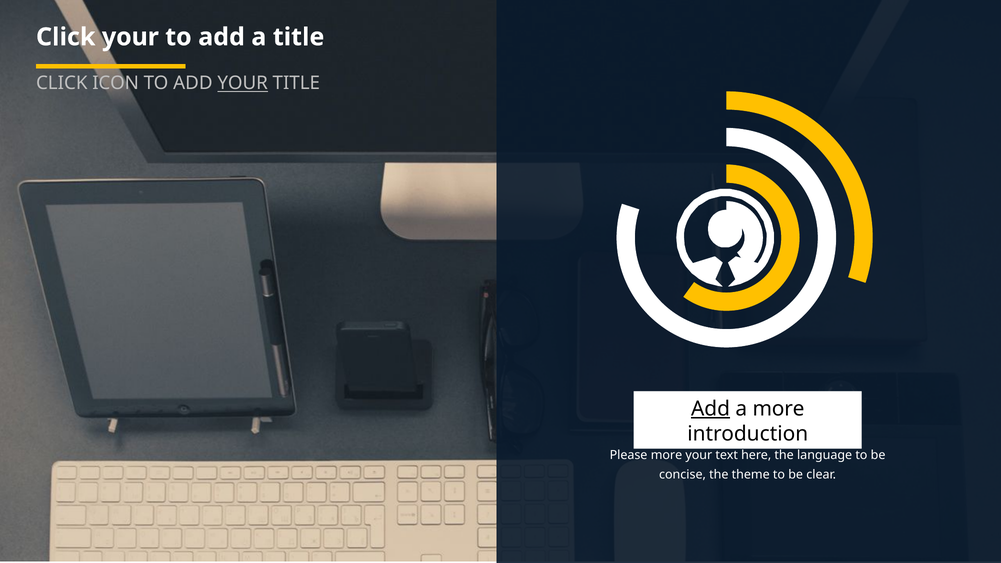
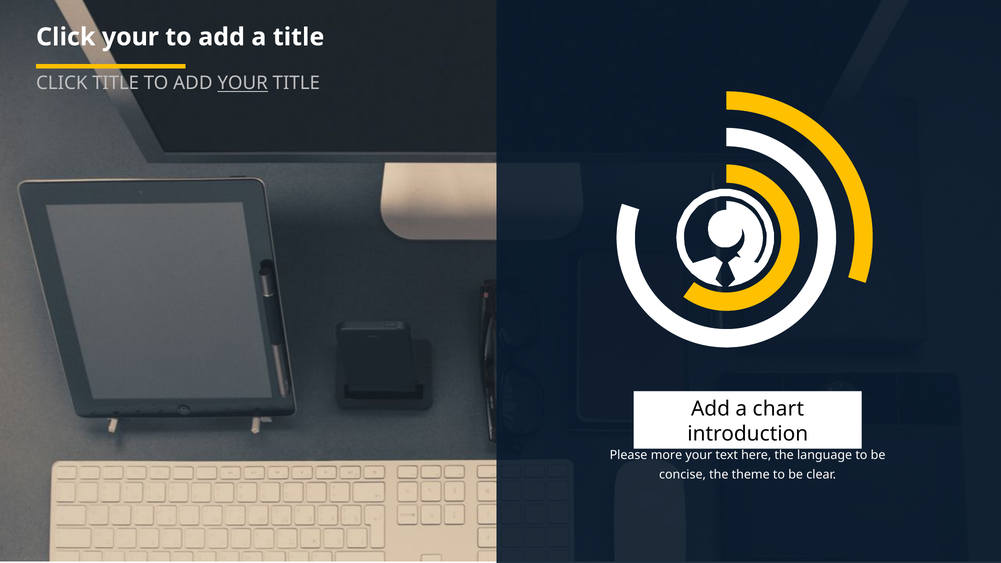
CLICK ICON: ICON -> TITLE
Add at (711, 409) underline: present -> none
a more: more -> chart
